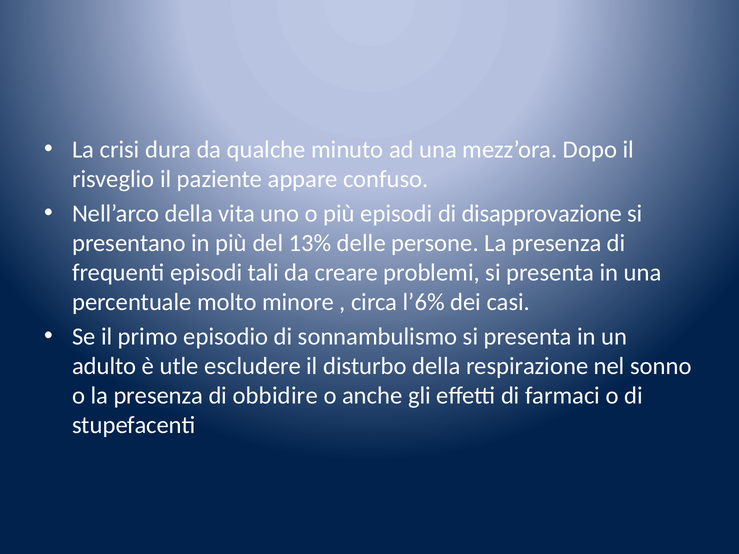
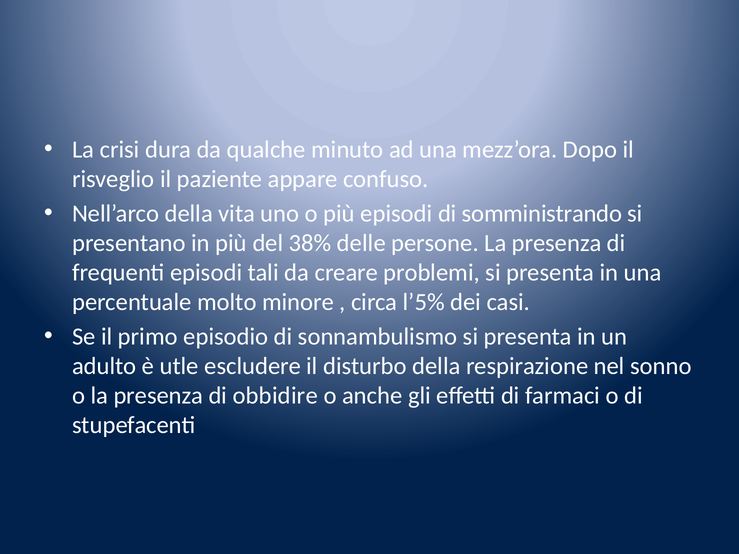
disapprovazione: disapprovazione -> somministrando
13%: 13% -> 38%
l’6%: l’6% -> l’5%
